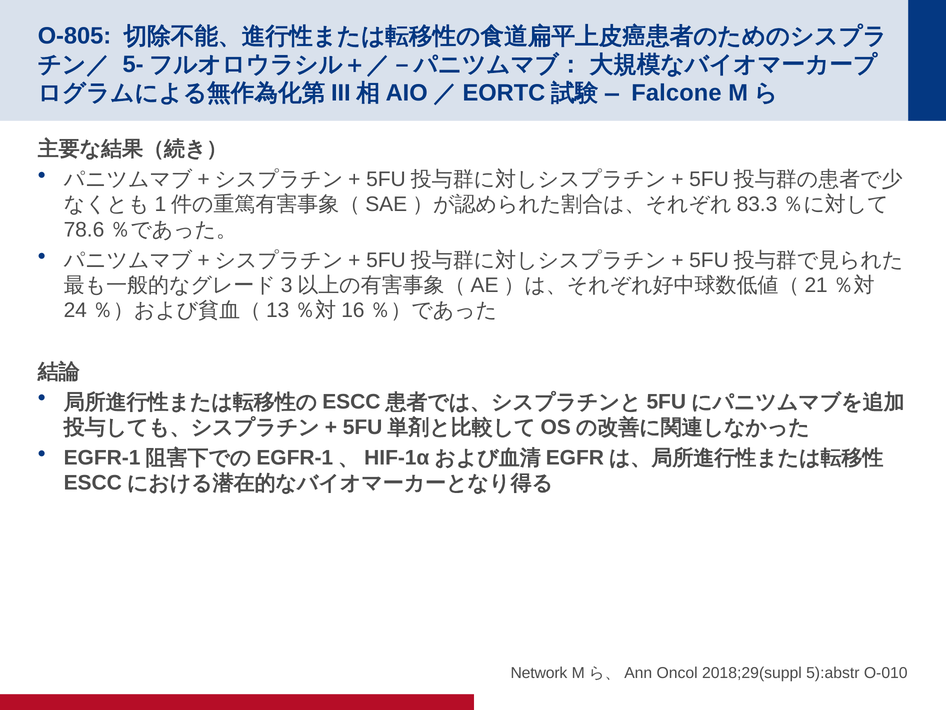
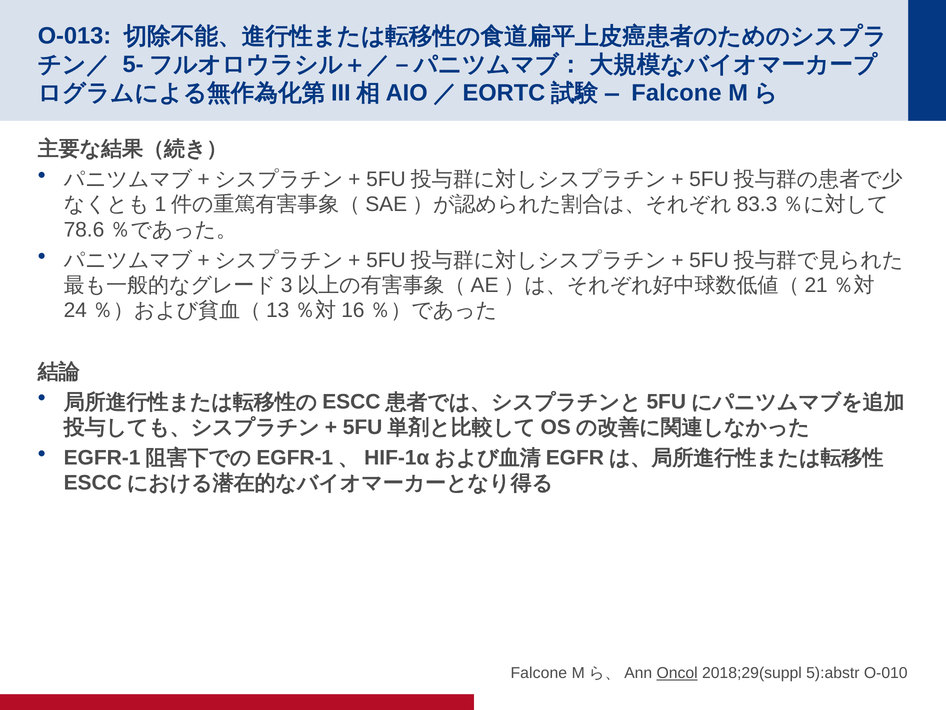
O-805: O-805 -> O-013
Network at (539, 673): Network -> Falcone
Oncol underline: none -> present
